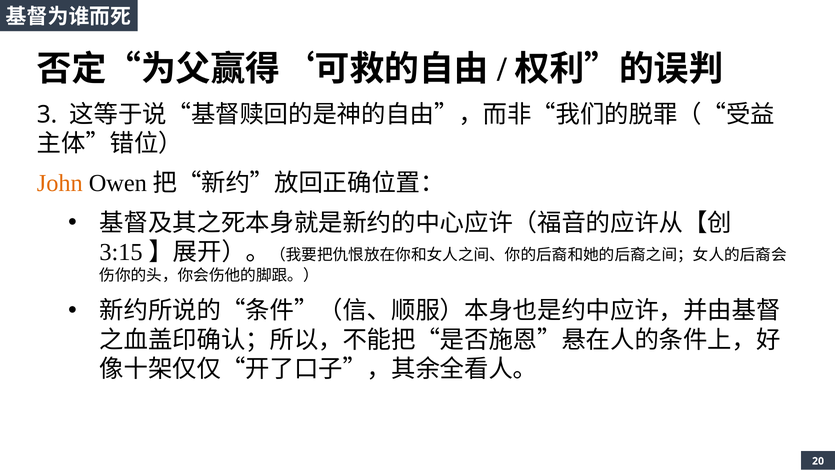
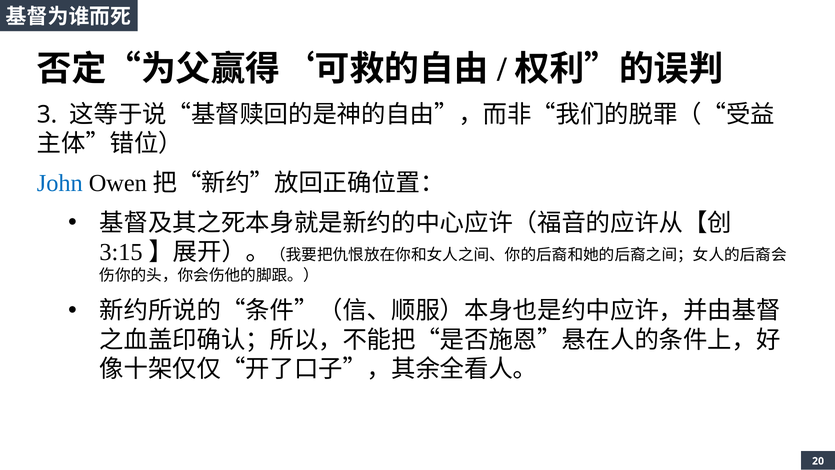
John colour: orange -> blue
